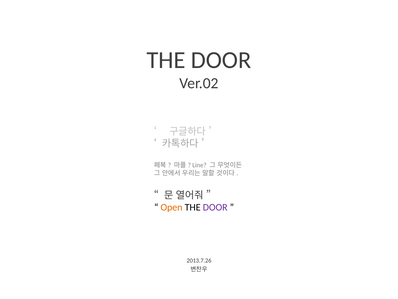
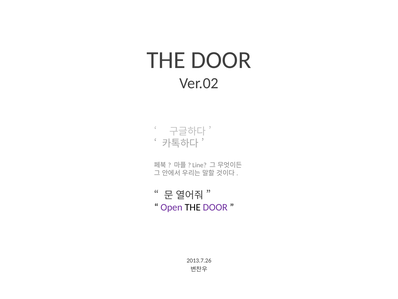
Open colour: orange -> purple
